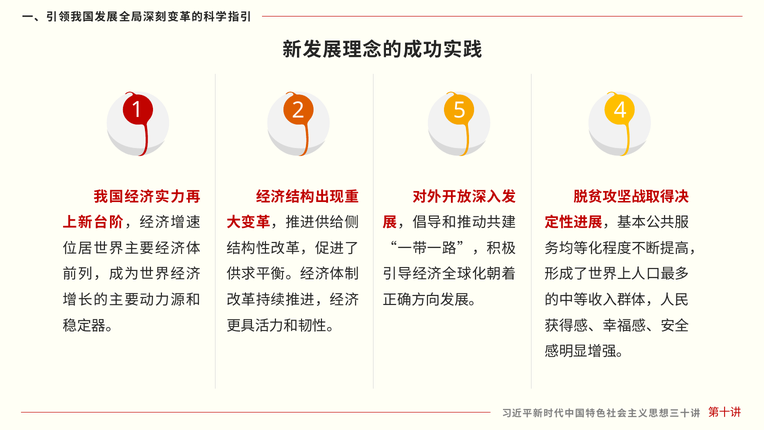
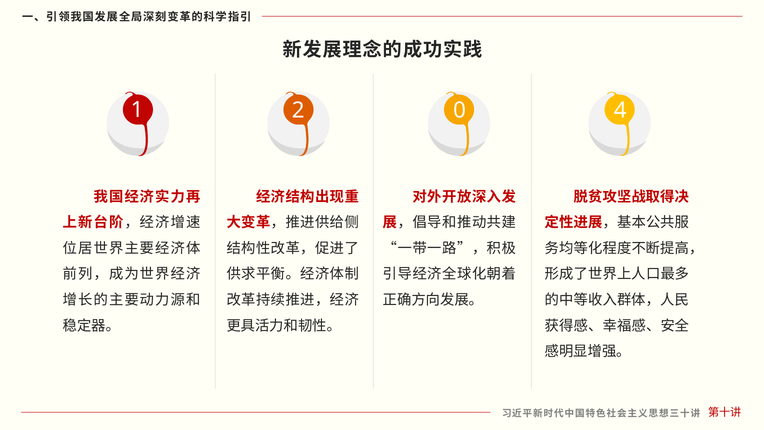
5: 5 -> 0
